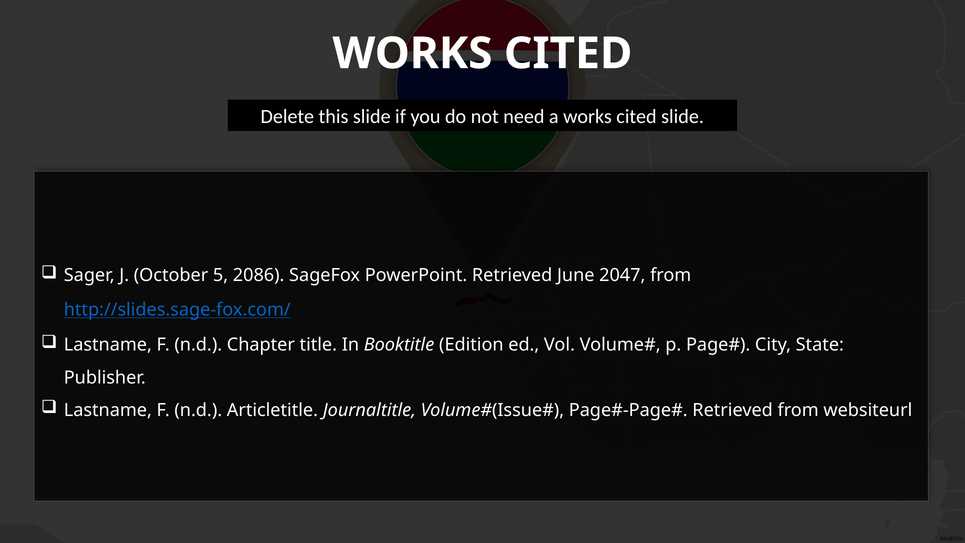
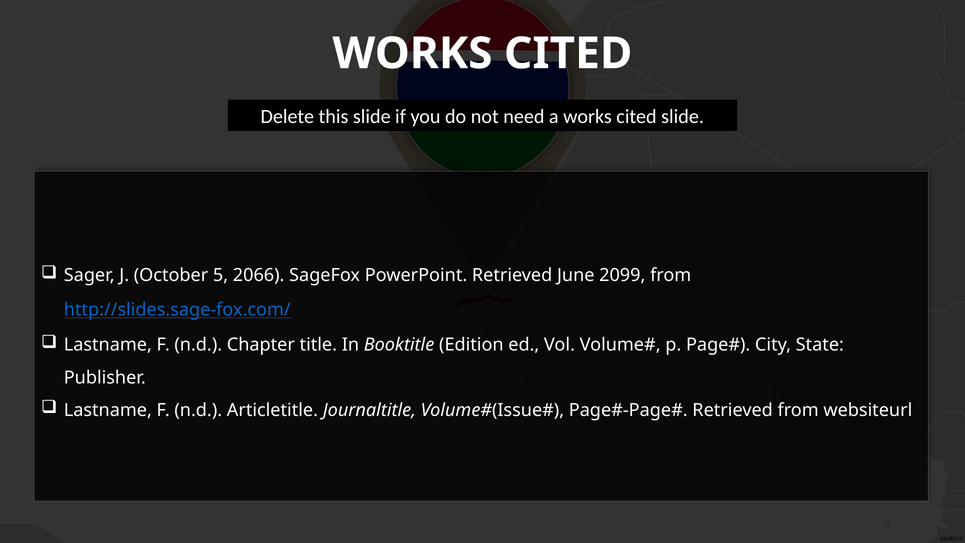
2086: 2086 -> 2066
2047: 2047 -> 2099
